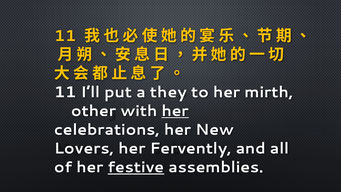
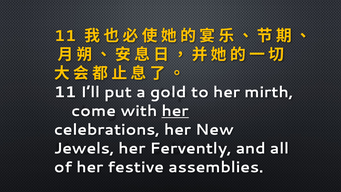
they: they -> gold
other: other -> come
Lovers: Lovers -> Jewels
festive underline: present -> none
